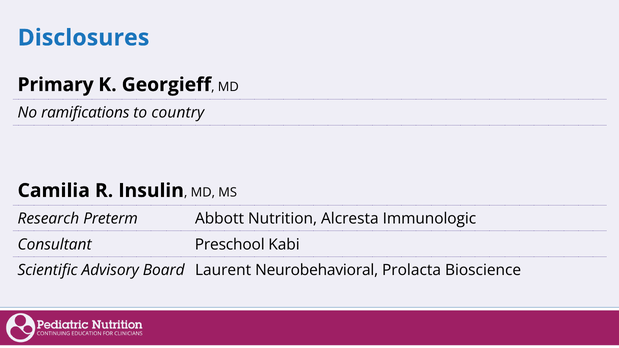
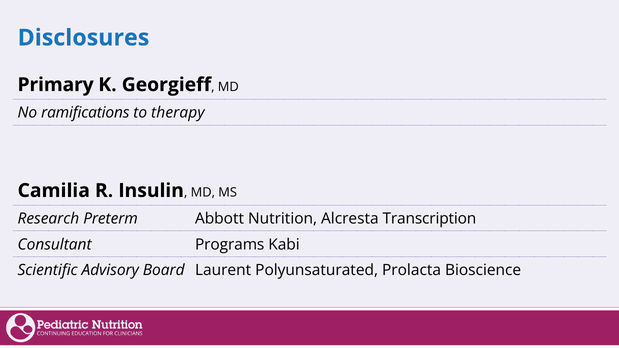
country: country -> therapy
Immunologic: Immunologic -> Transcription
Preschool: Preschool -> Programs
Neurobehavioral: Neurobehavioral -> Polyunsaturated
